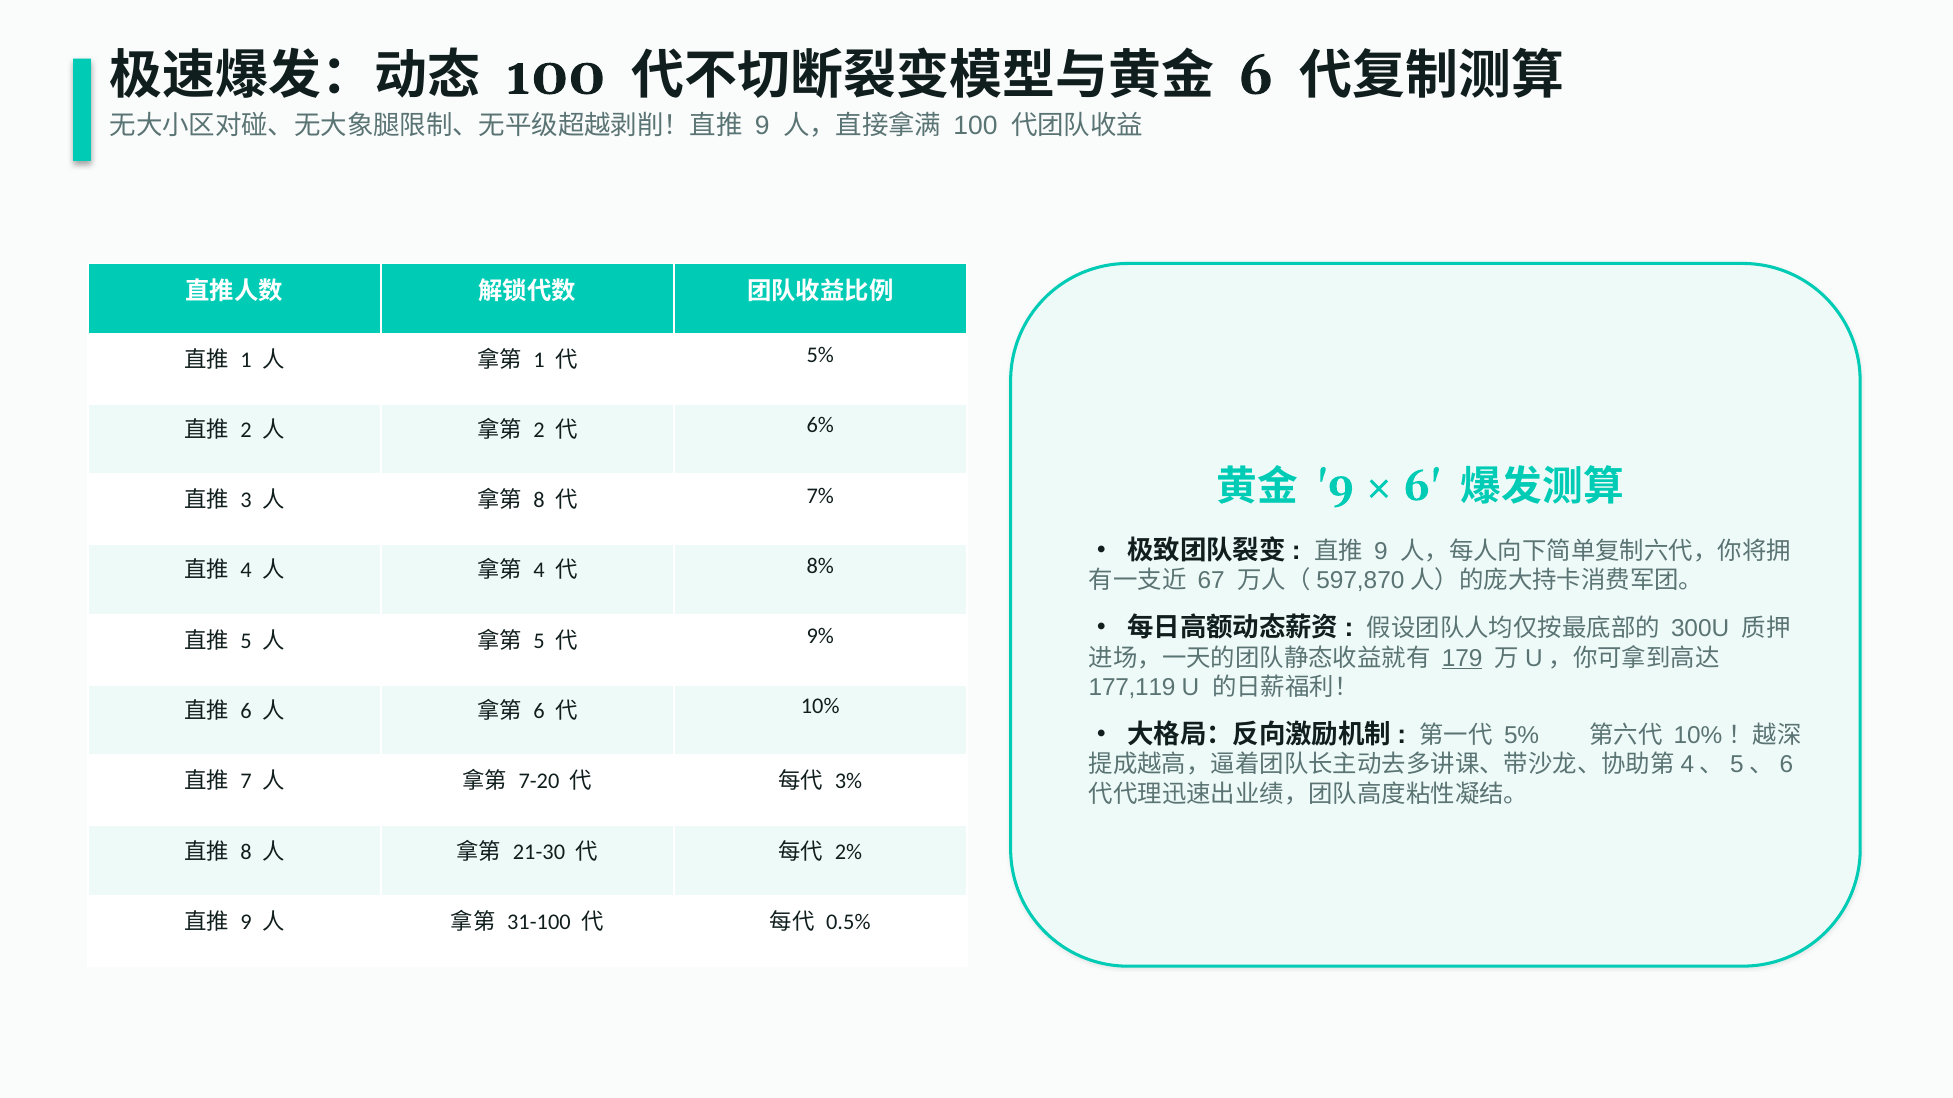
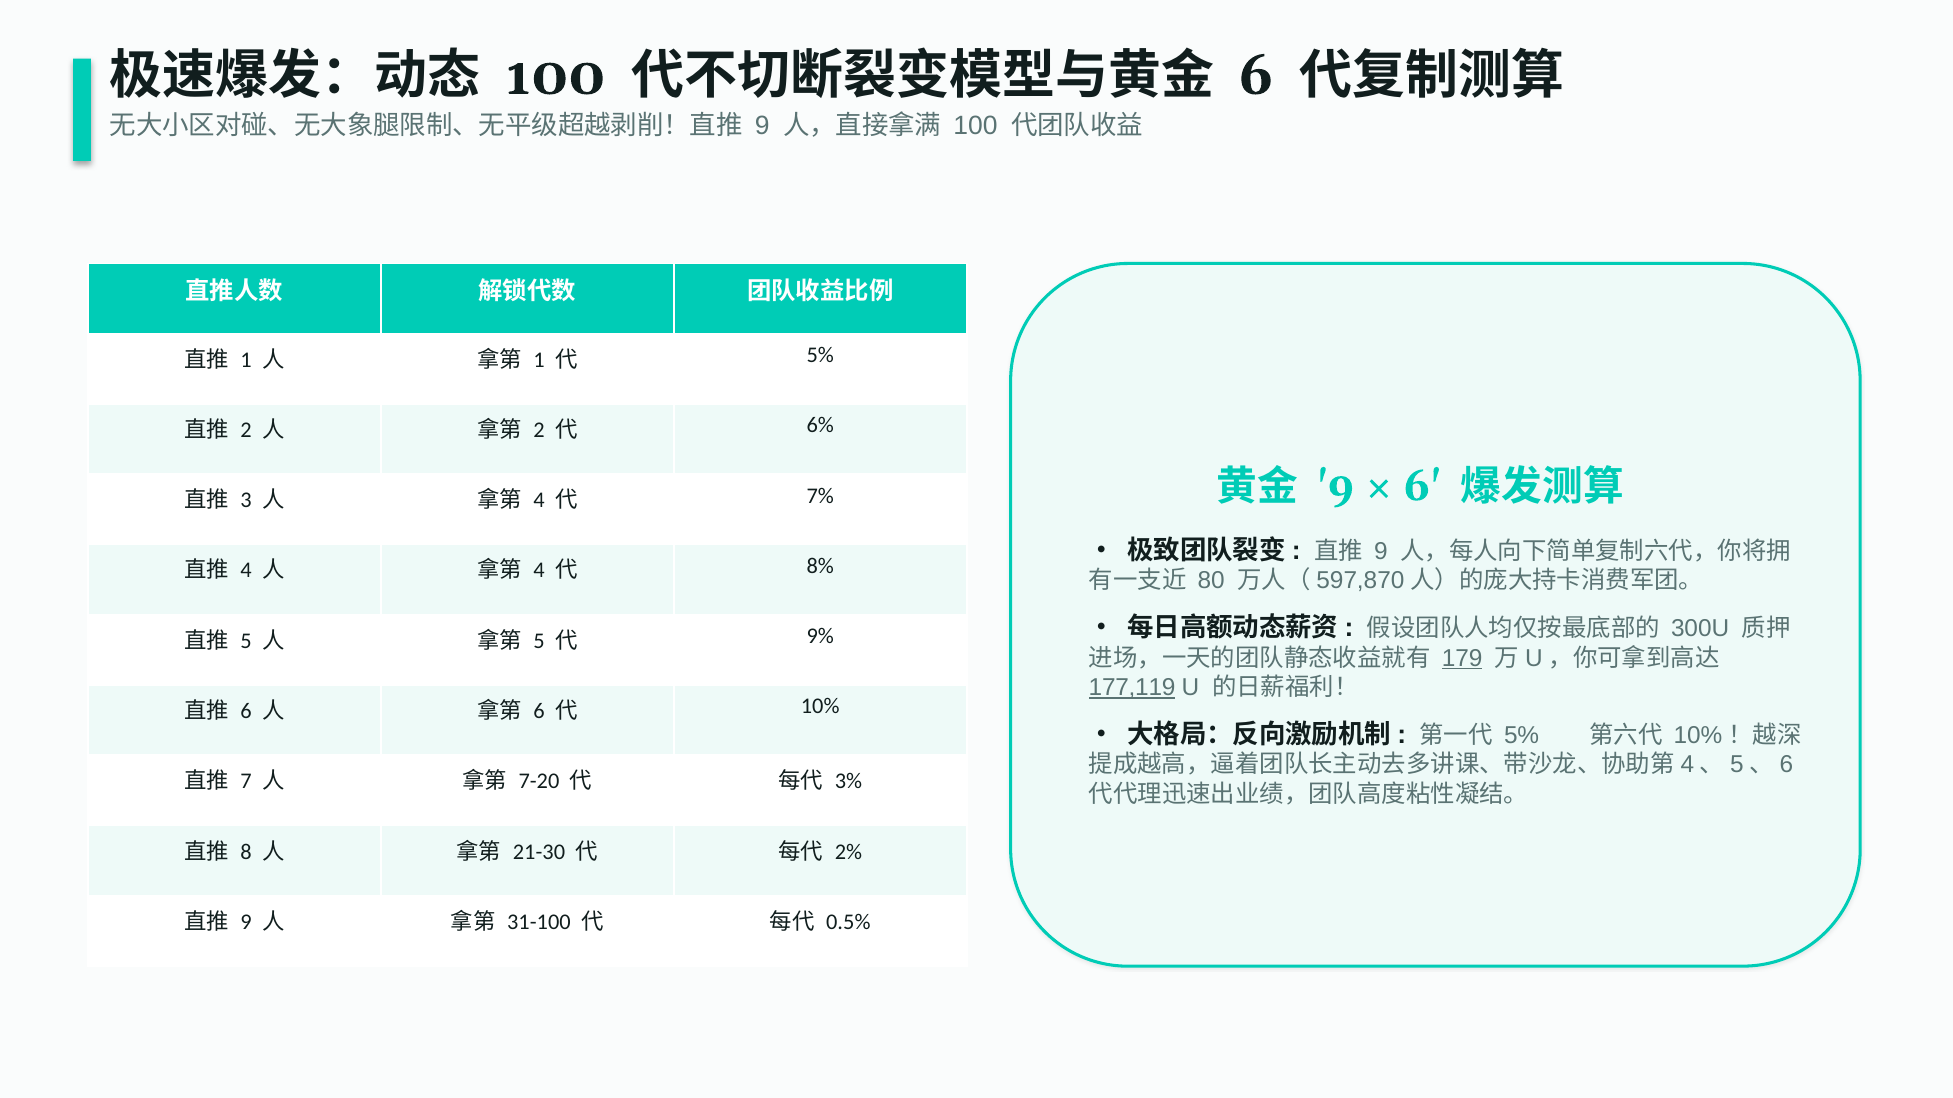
8 at (539, 501): 8 -> 4
67: 67 -> 80
177,119 underline: none -> present
